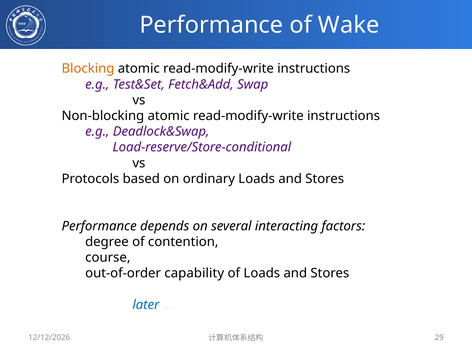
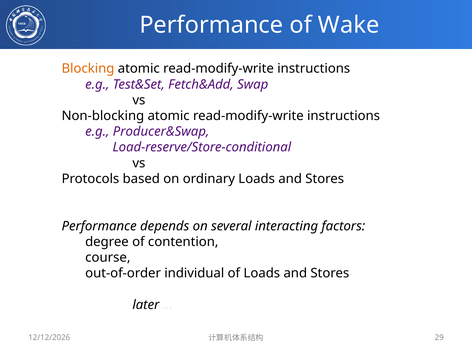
Deadlock&Swap: Deadlock&Swap -> Producer&Swap
capability: capability -> individual
later colour: blue -> black
